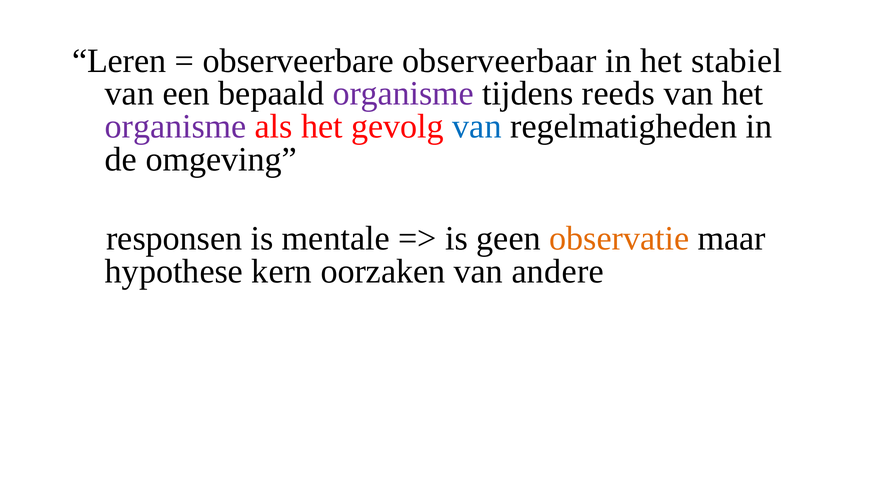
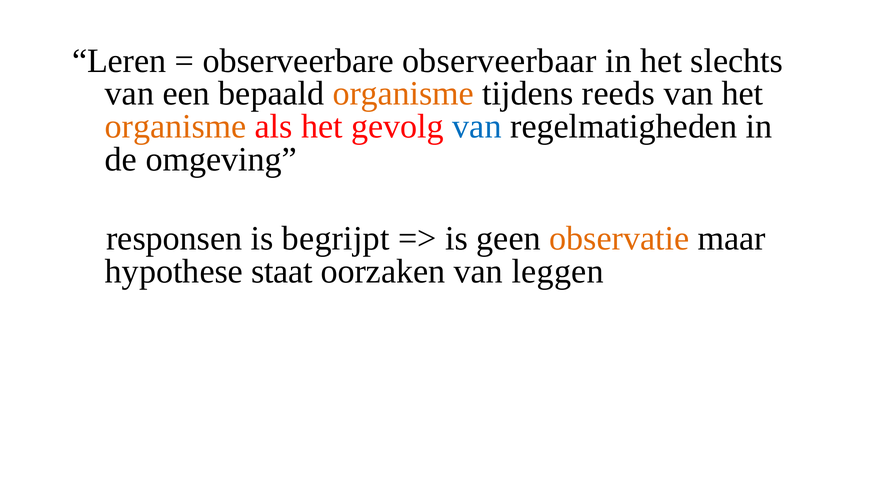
stabiel: stabiel -> slechts
organisme at (403, 94) colour: purple -> orange
organisme at (176, 126) colour: purple -> orange
mentale: mentale -> begrijpt
kern: kern -> staat
andere: andere -> leggen
